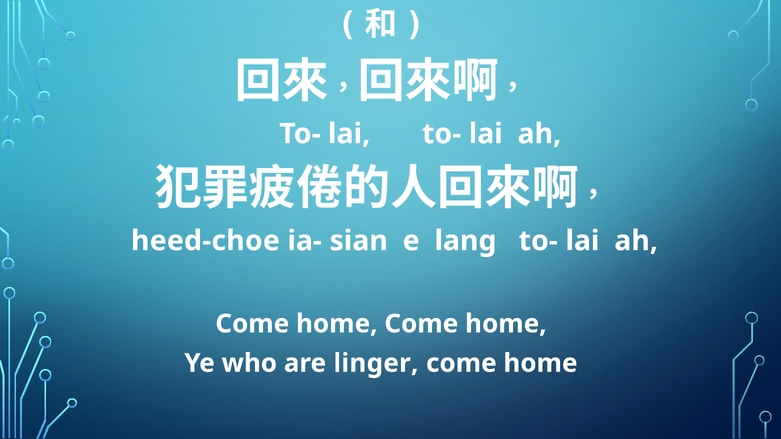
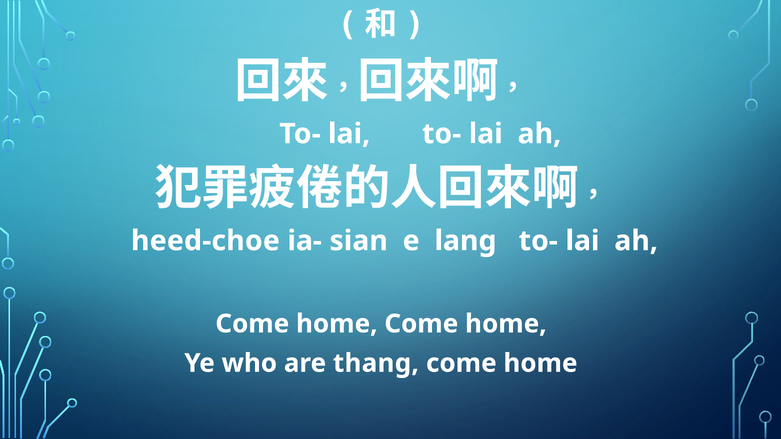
linger: linger -> thang
